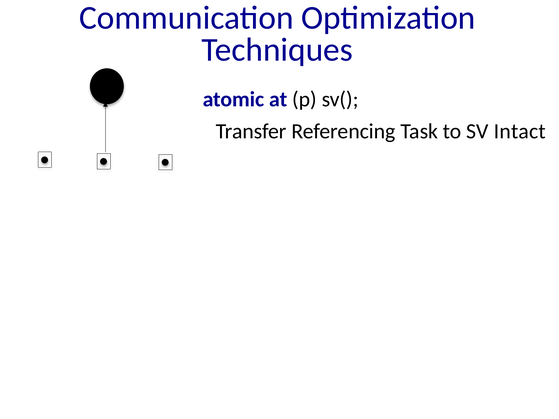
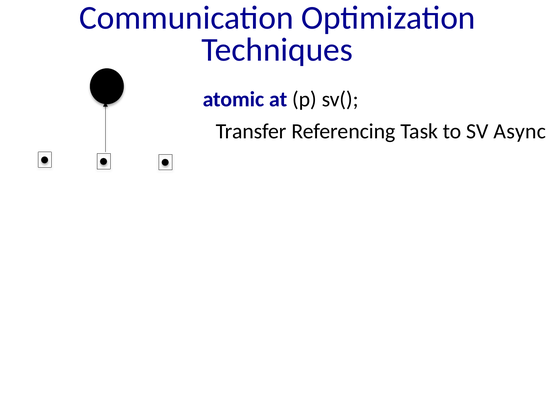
Intact: Intact -> Async
